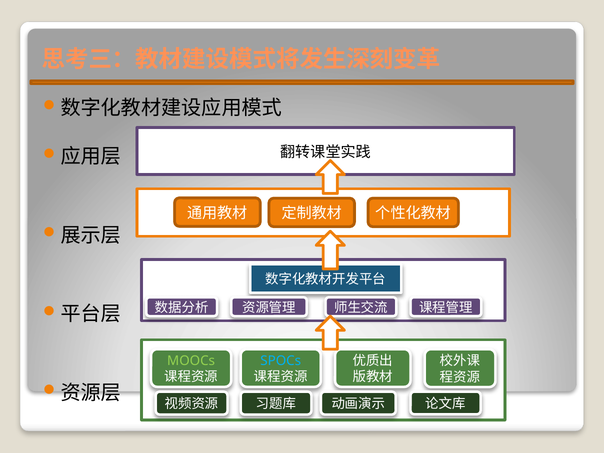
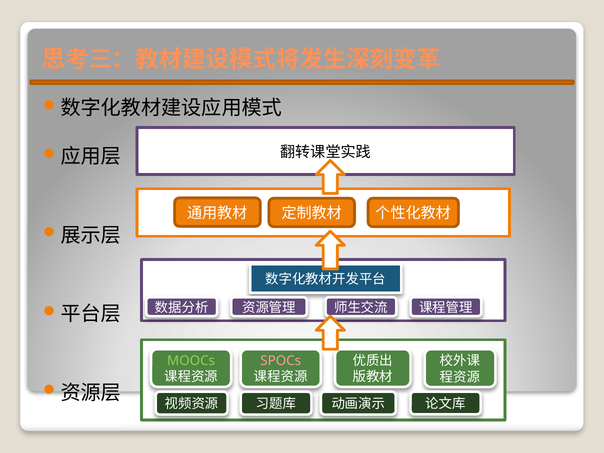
SPOCs colour: light blue -> pink
